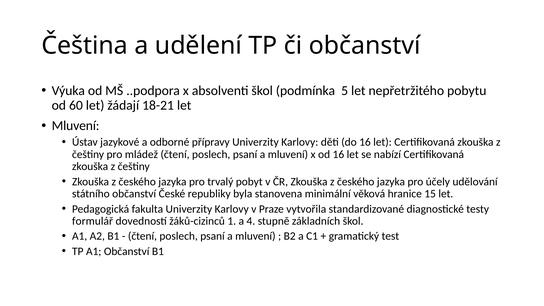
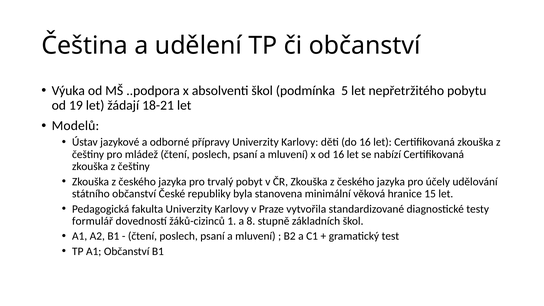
60: 60 -> 19
Mluvení at (76, 126): Mluvení -> Modelů
4: 4 -> 8
